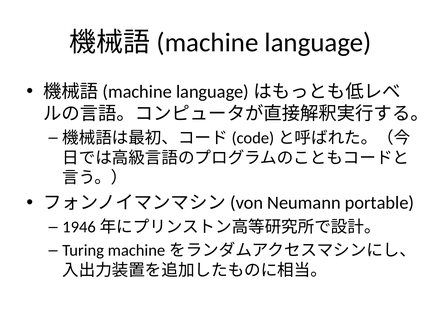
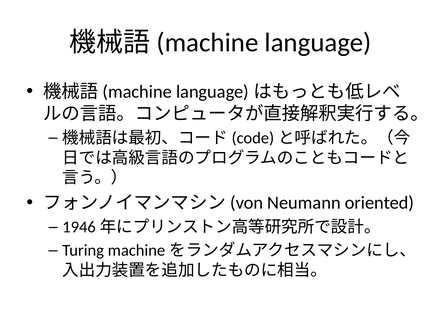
portable: portable -> oriented
